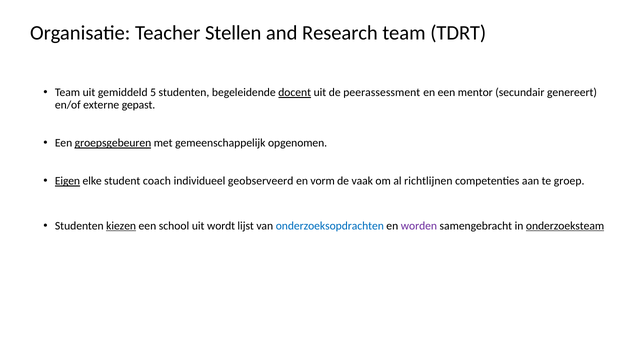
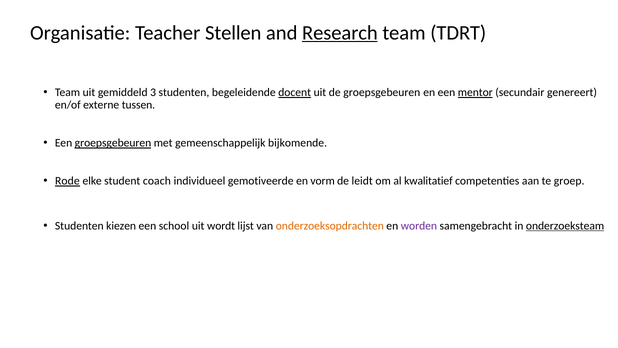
Research underline: none -> present
5: 5 -> 3
de peerassessment: peerassessment -> groepsgebeuren
mentor underline: none -> present
gepast: gepast -> tussen
opgenomen: opgenomen -> bijkomende
Eigen: Eigen -> Rode
geobserveerd: geobserveerd -> gemotiveerde
vaak: vaak -> leidt
richtlijnen: richtlijnen -> kwalitatief
kiezen underline: present -> none
onderzoeksopdrachten colour: blue -> orange
